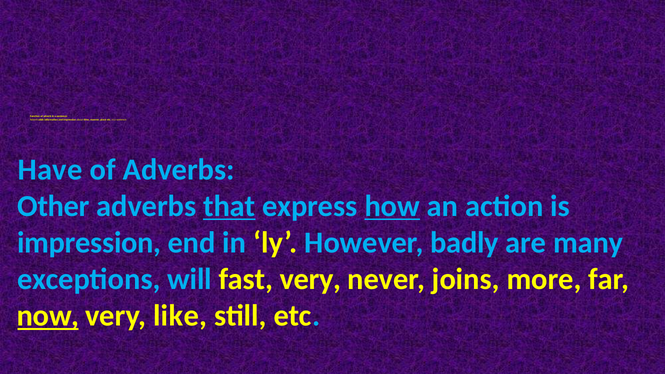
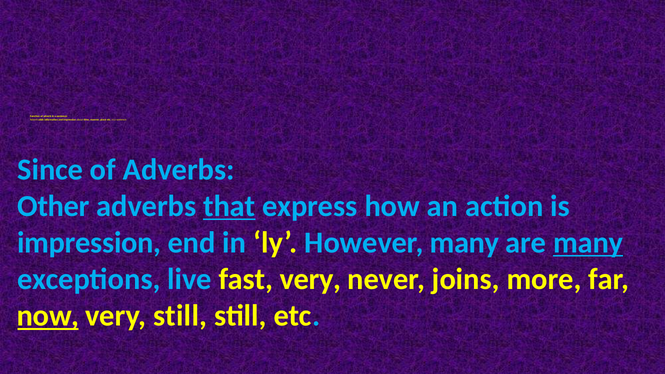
Have: Have -> Since
how underline: present -> none
However badly: badly -> many
many at (588, 243) underline: none -> present
will: will -> live
very like: like -> still
